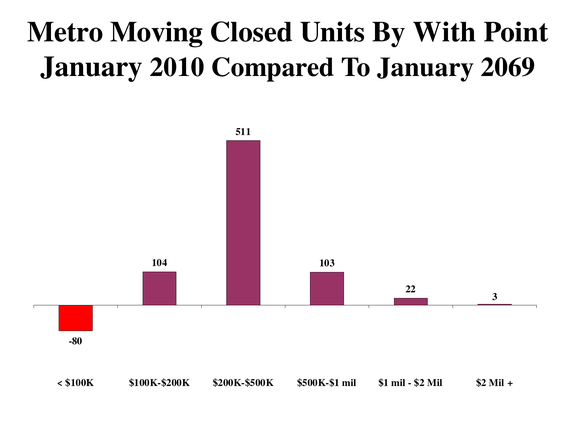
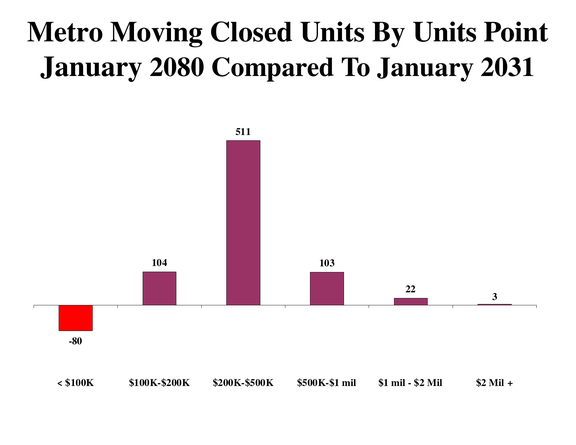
By With: With -> Units
2010: 2010 -> 2080
2069: 2069 -> 2031
